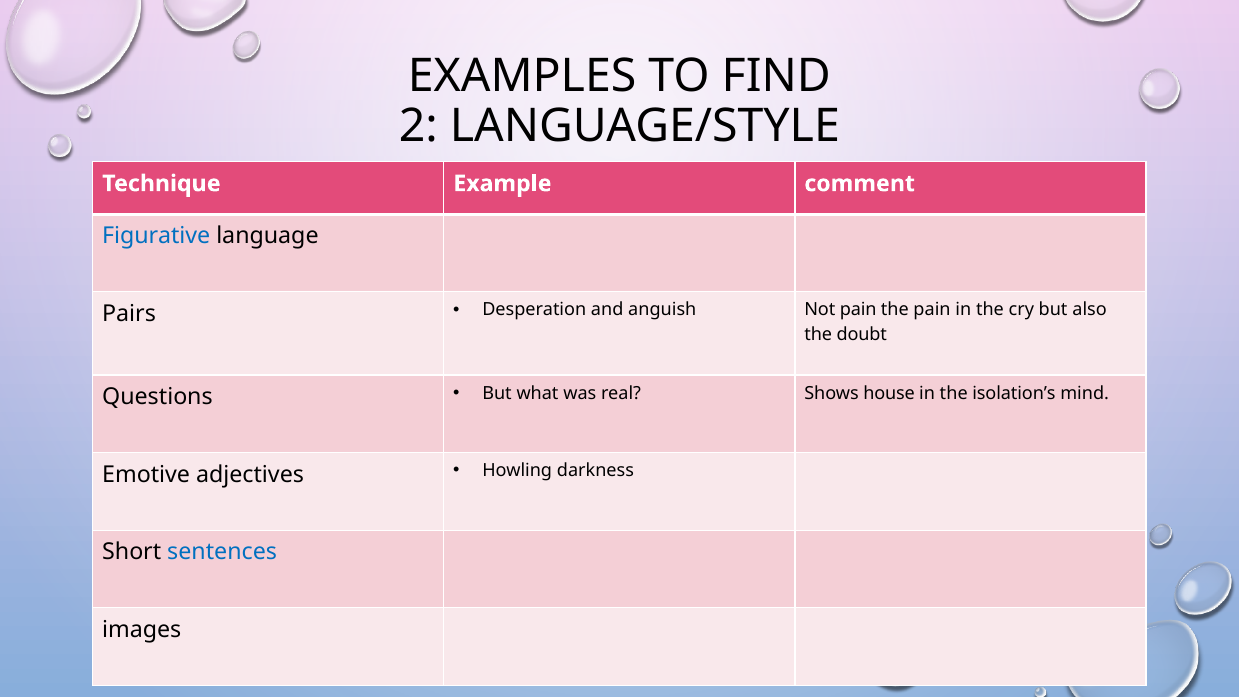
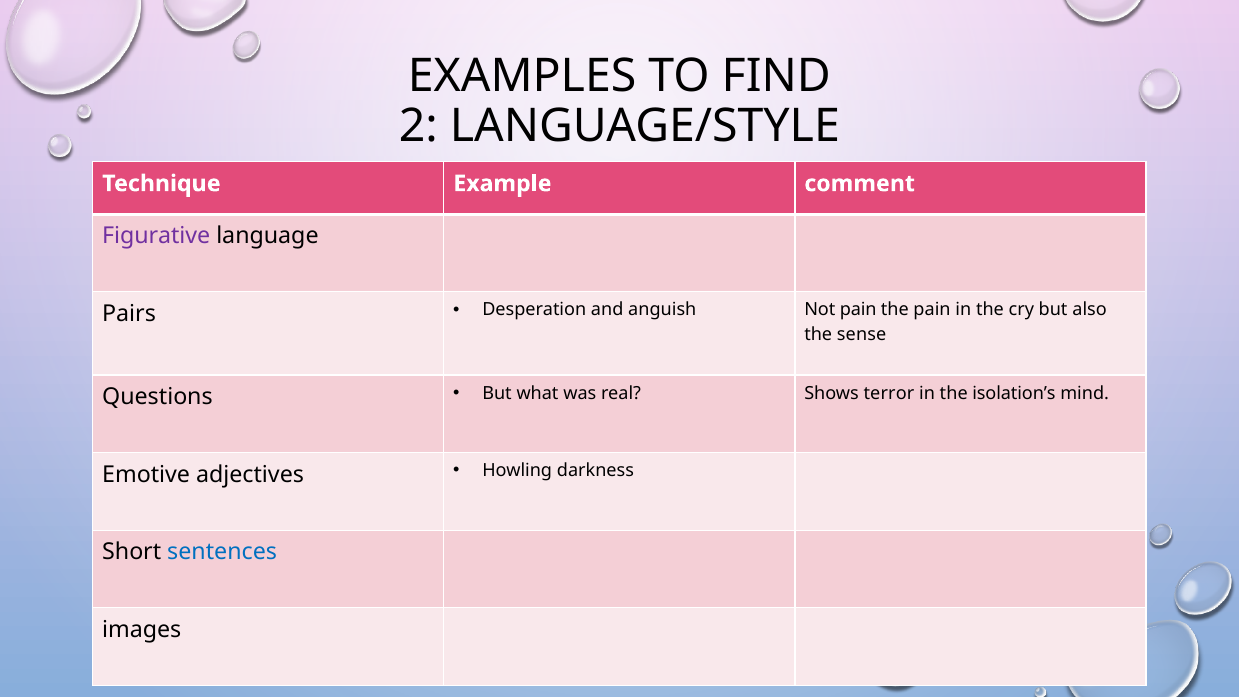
Figurative colour: blue -> purple
doubt: doubt -> sense
house: house -> terror
